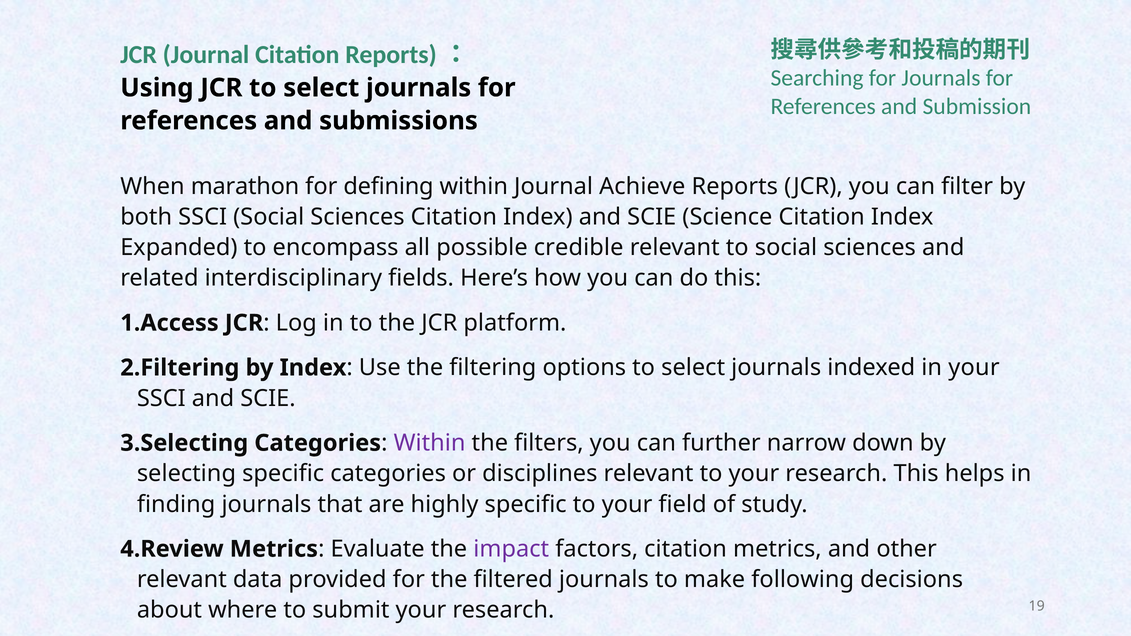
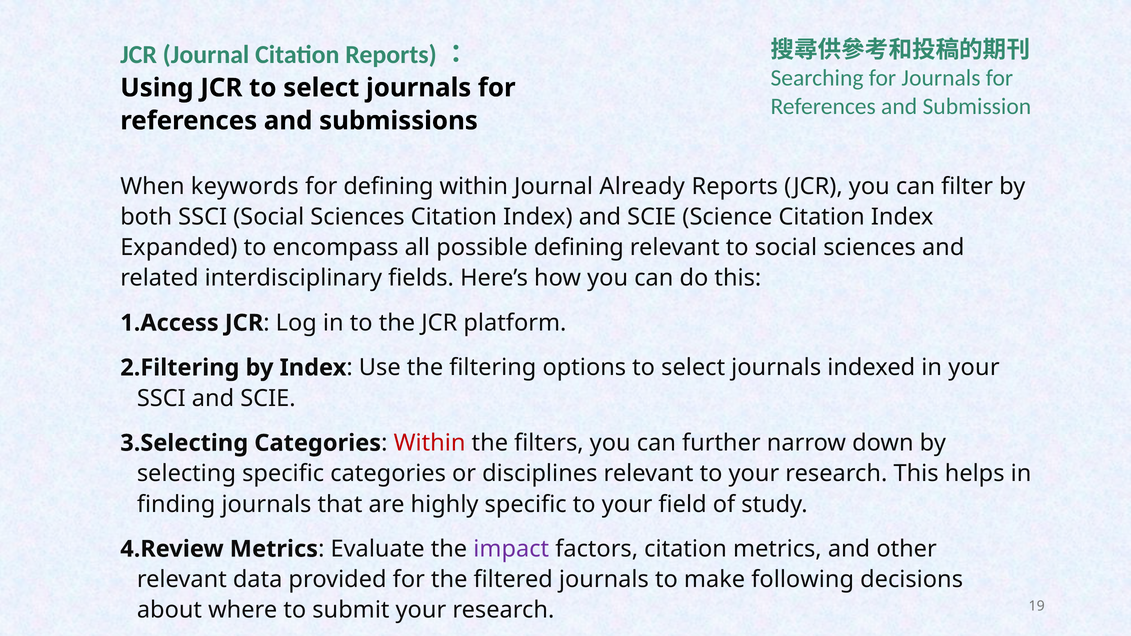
marathon: marathon -> keywords
Achieve: Achieve -> Already
possible credible: credible -> defining
Within at (430, 443) colour: purple -> red
